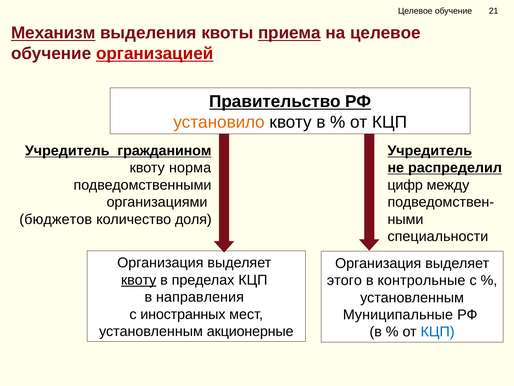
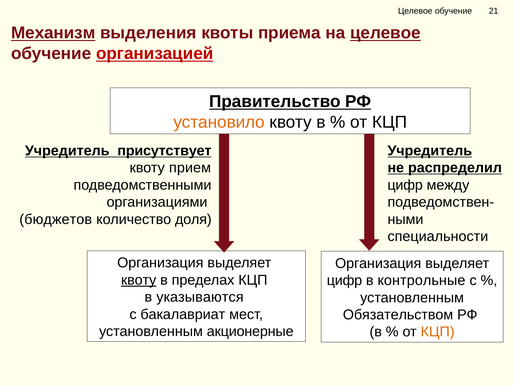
приема underline: present -> none
целевое at (385, 33) underline: none -> present
гражданином: гражданином -> присутствует
норма: норма -> прием
этого at (344, 280): этого -> цифр
направления: направления -> указываются
иностранных: иностранных -> бакалавриат
Муниципальные: Муниципальные -> Обязательством
КЦП at (438, 332) colour: blue -> orange
